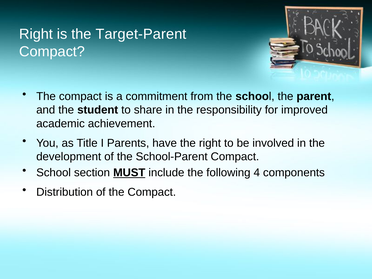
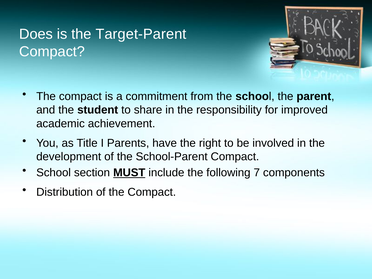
Right at (36, 34): Right -> Does
4: 4 -> 7
